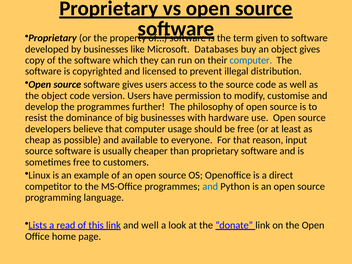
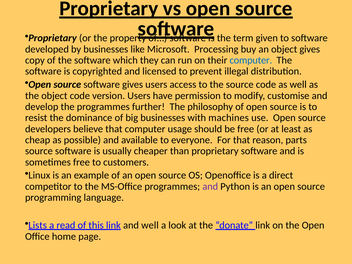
Databases: Databases -> Processing
hardware: hardware -> machines
input: input -> parts
and at (210, 186) colour: blue -> purple
